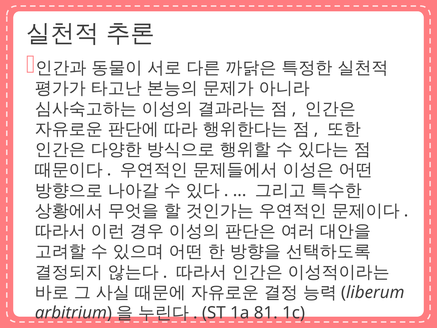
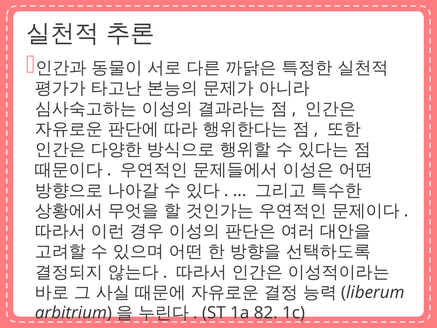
81: 81 -> 82
